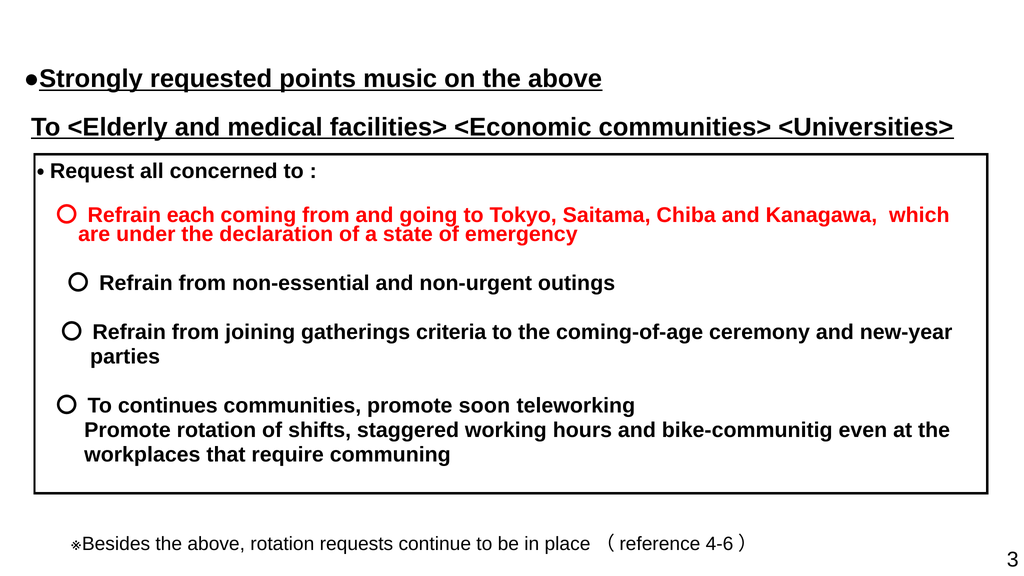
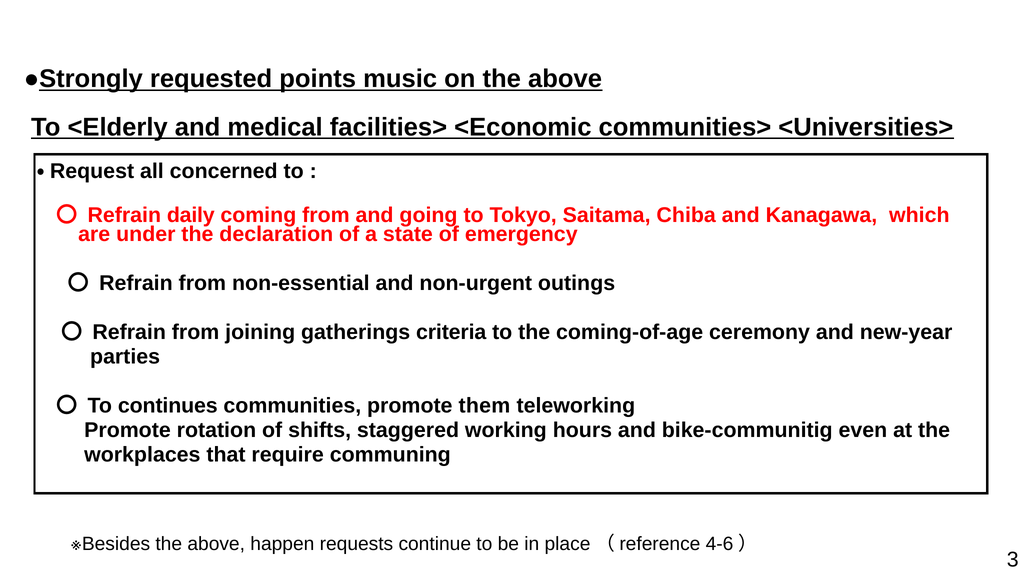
each: each -> daily
soon: soon -> them
above rotation: rotation -> happen
